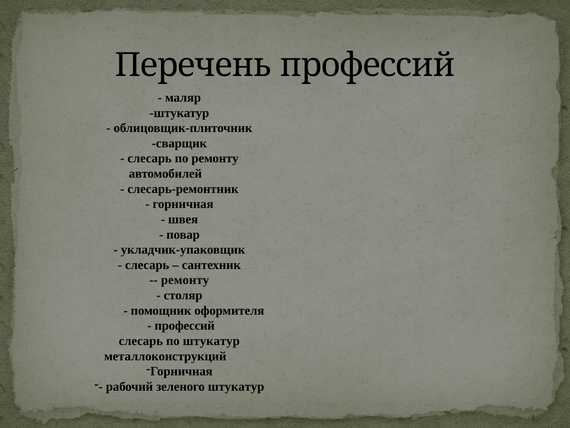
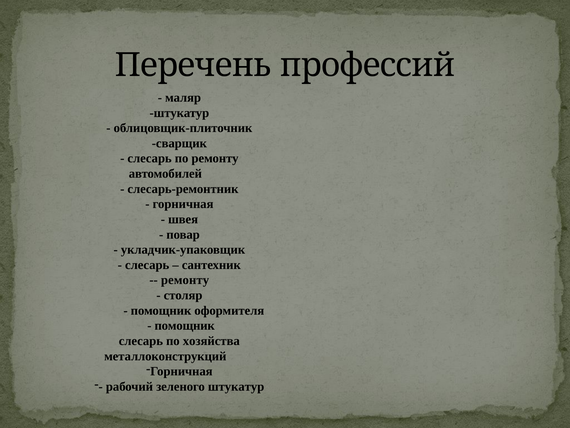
профессий at (185, 325): профессий -> помощник
по штукатур: штукатур -> хозяйства
